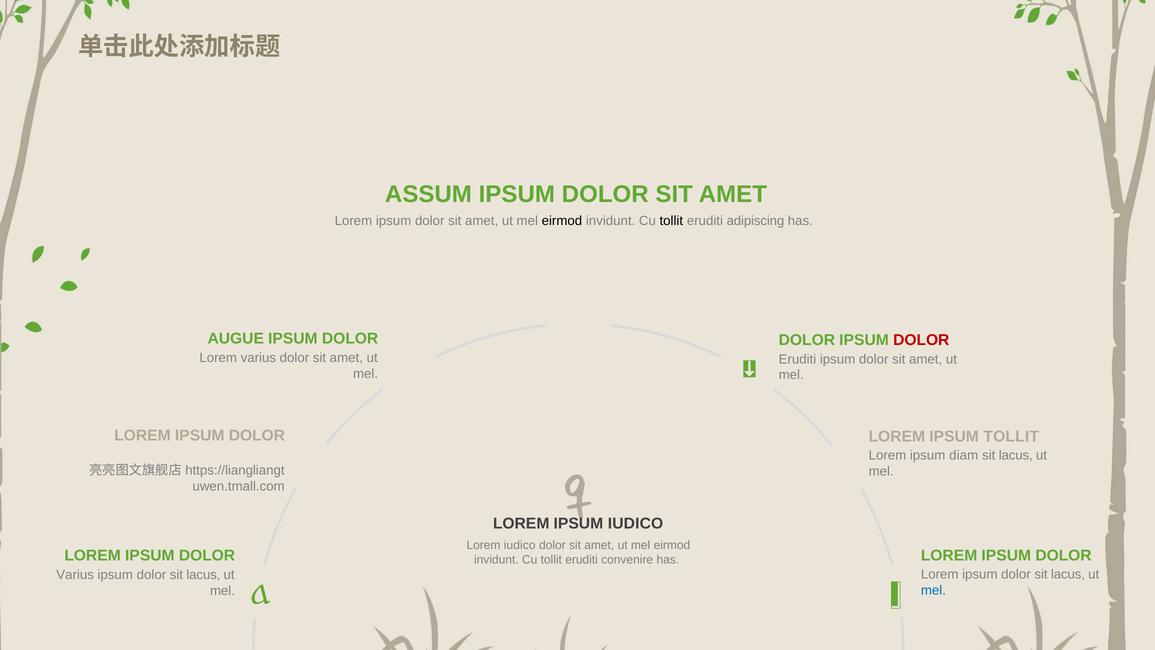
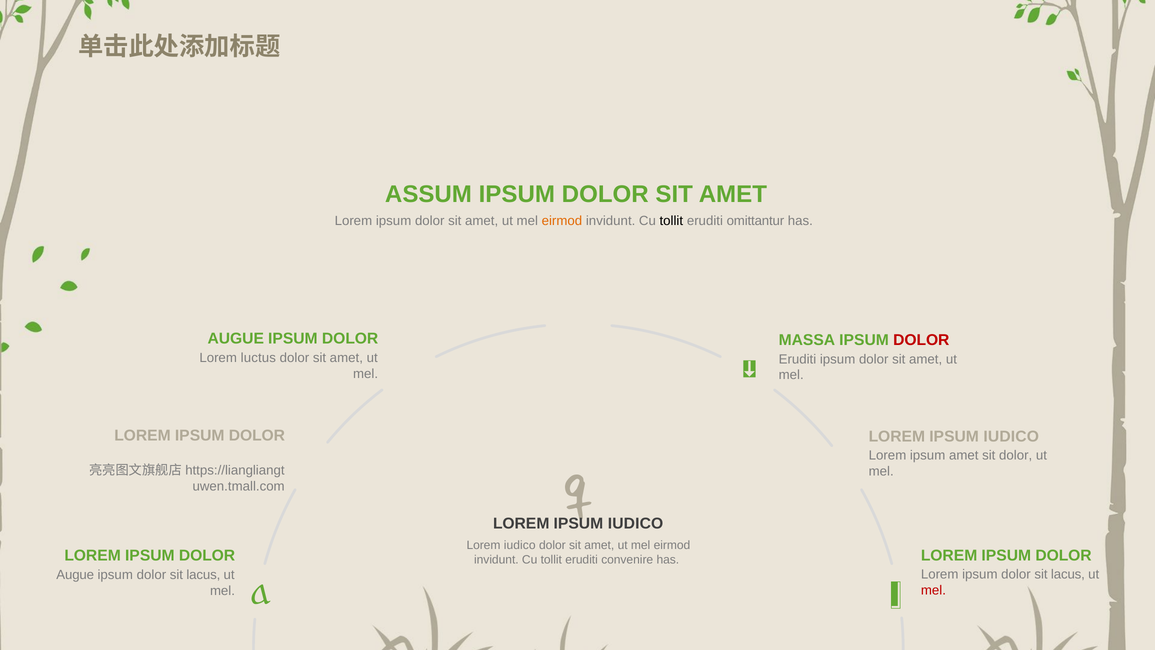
eirmod at (562, 221) colour: black -> orange
adipiscing: adipiscing -> omittantur
DOLOR at (807, 340): DOLOR -> MASSA
Lorem varius: varius -> luctus
TOLLIT at (1011, 436): TOLLIT -> IUDICO
ipsum diam: diam -> amet
lacus at (1016, 455): lacus -> dolor
Varius at (75, 575): Varius -> Augue
mel at (933, 590) colour: blue -> red
